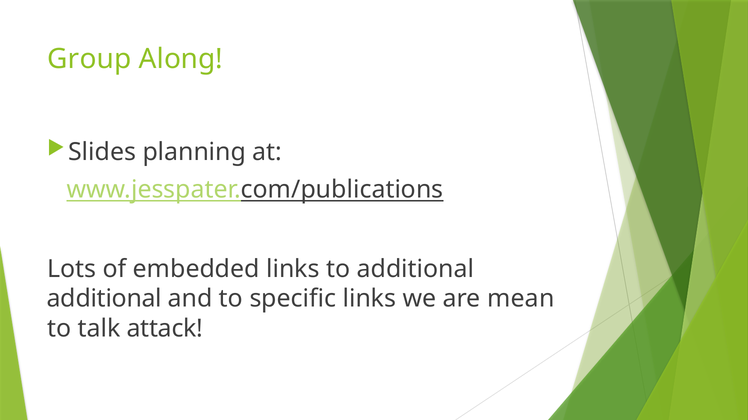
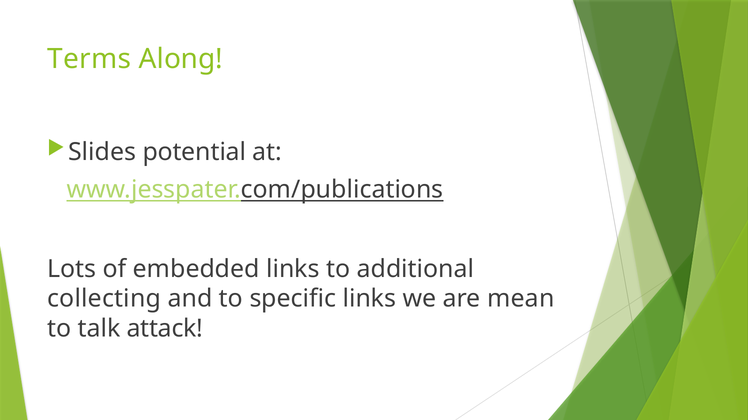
Group: Group -> Terms
planning: planning -> potential
additional at (104, 299): additional -> collecting
